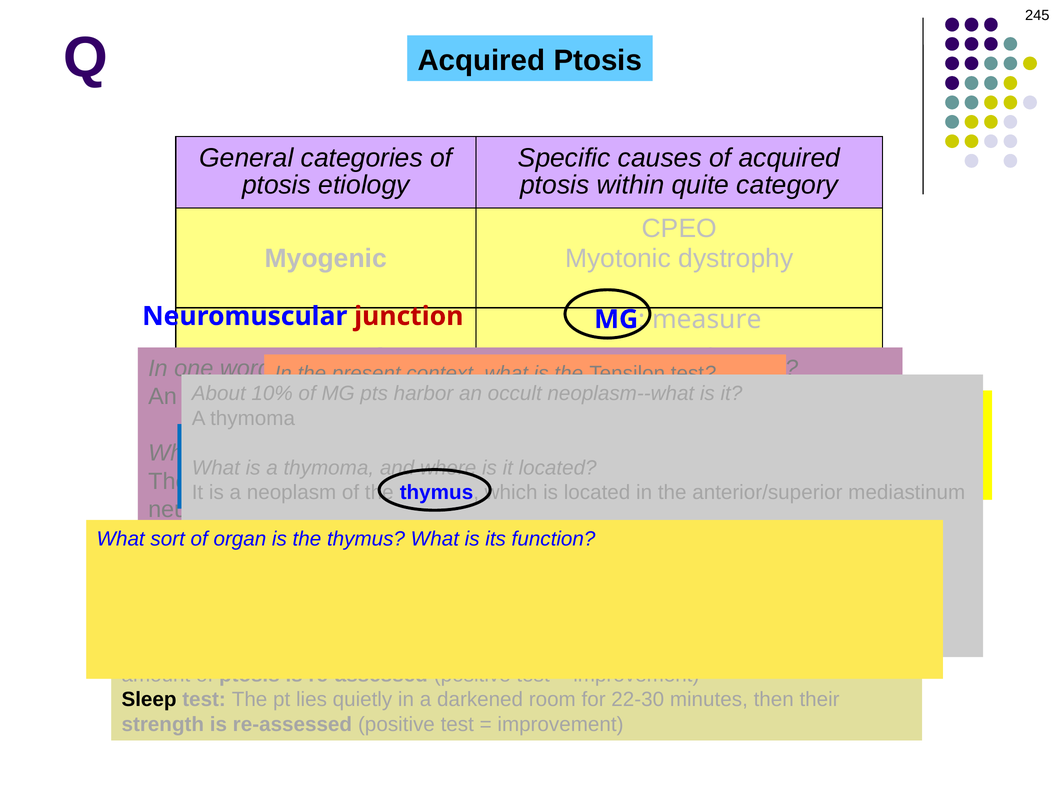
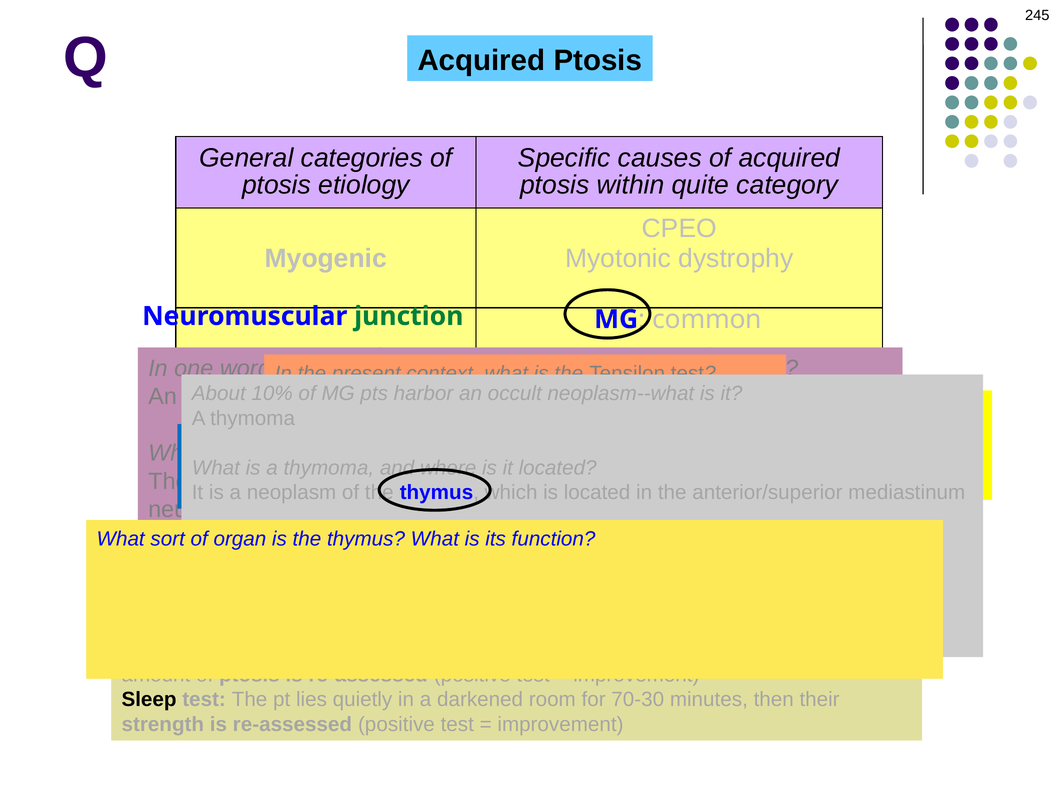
junction at (409, 316) colour: red -> green
measure: measure -> common
22-30: 22-30 -> 70-30
